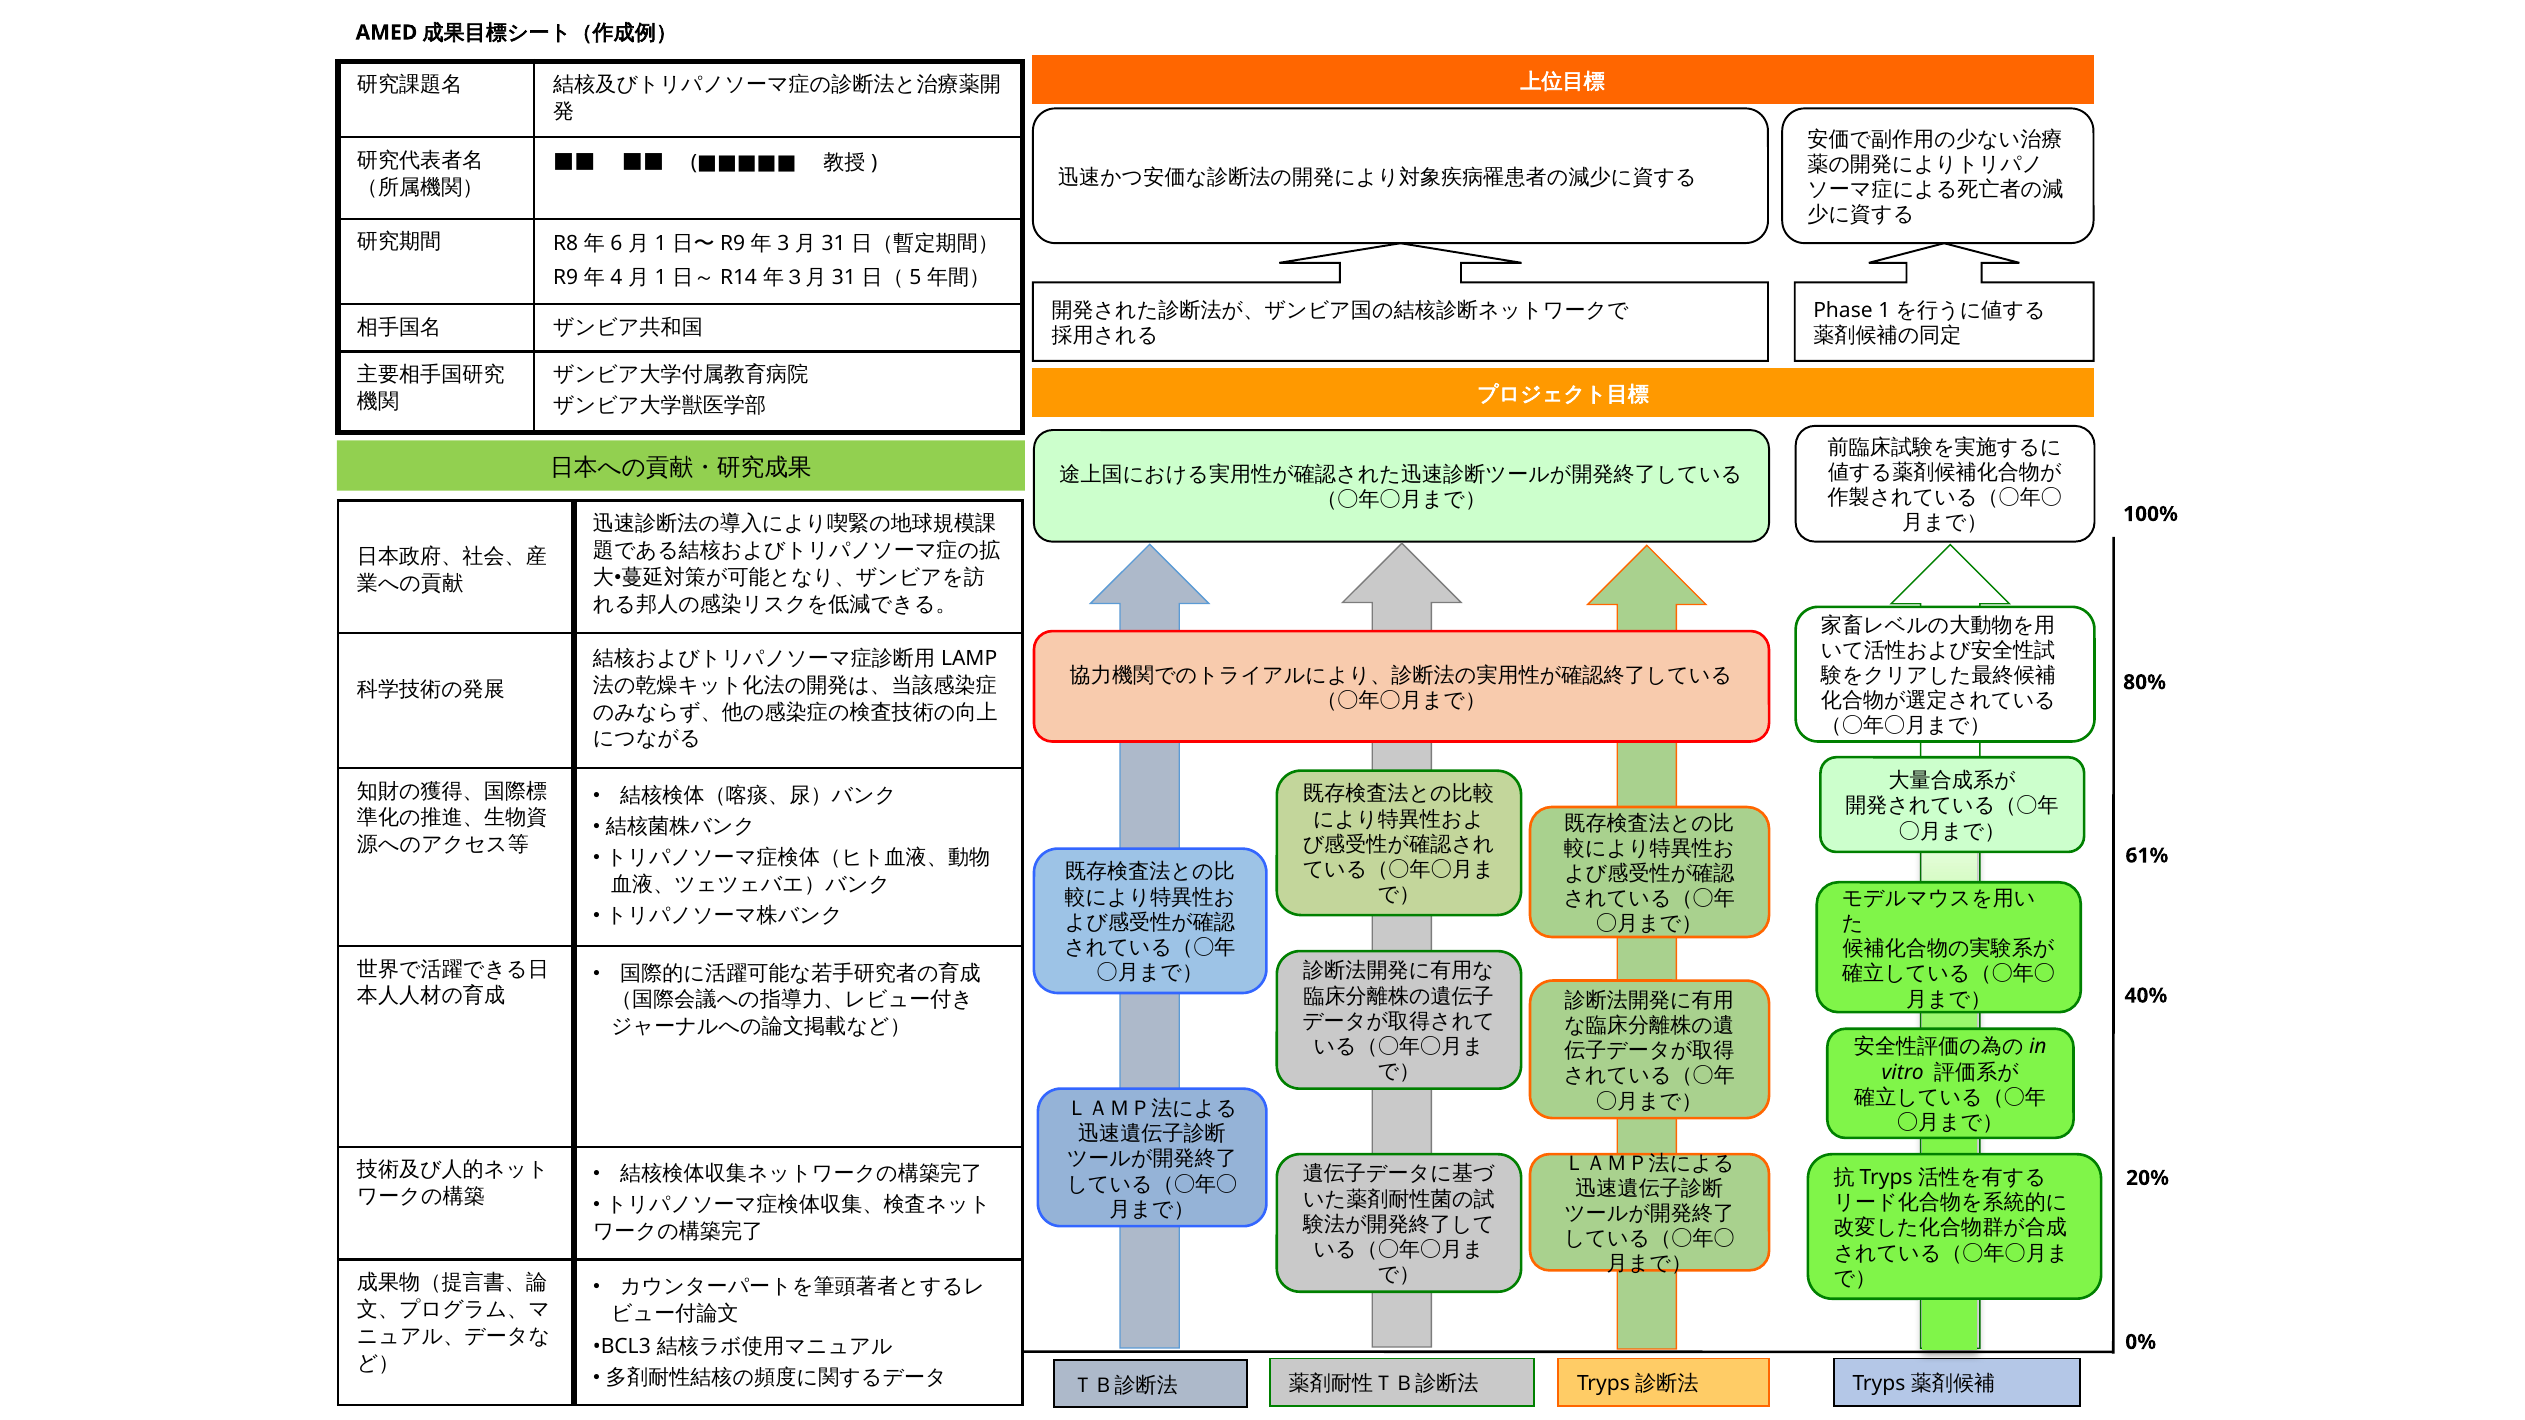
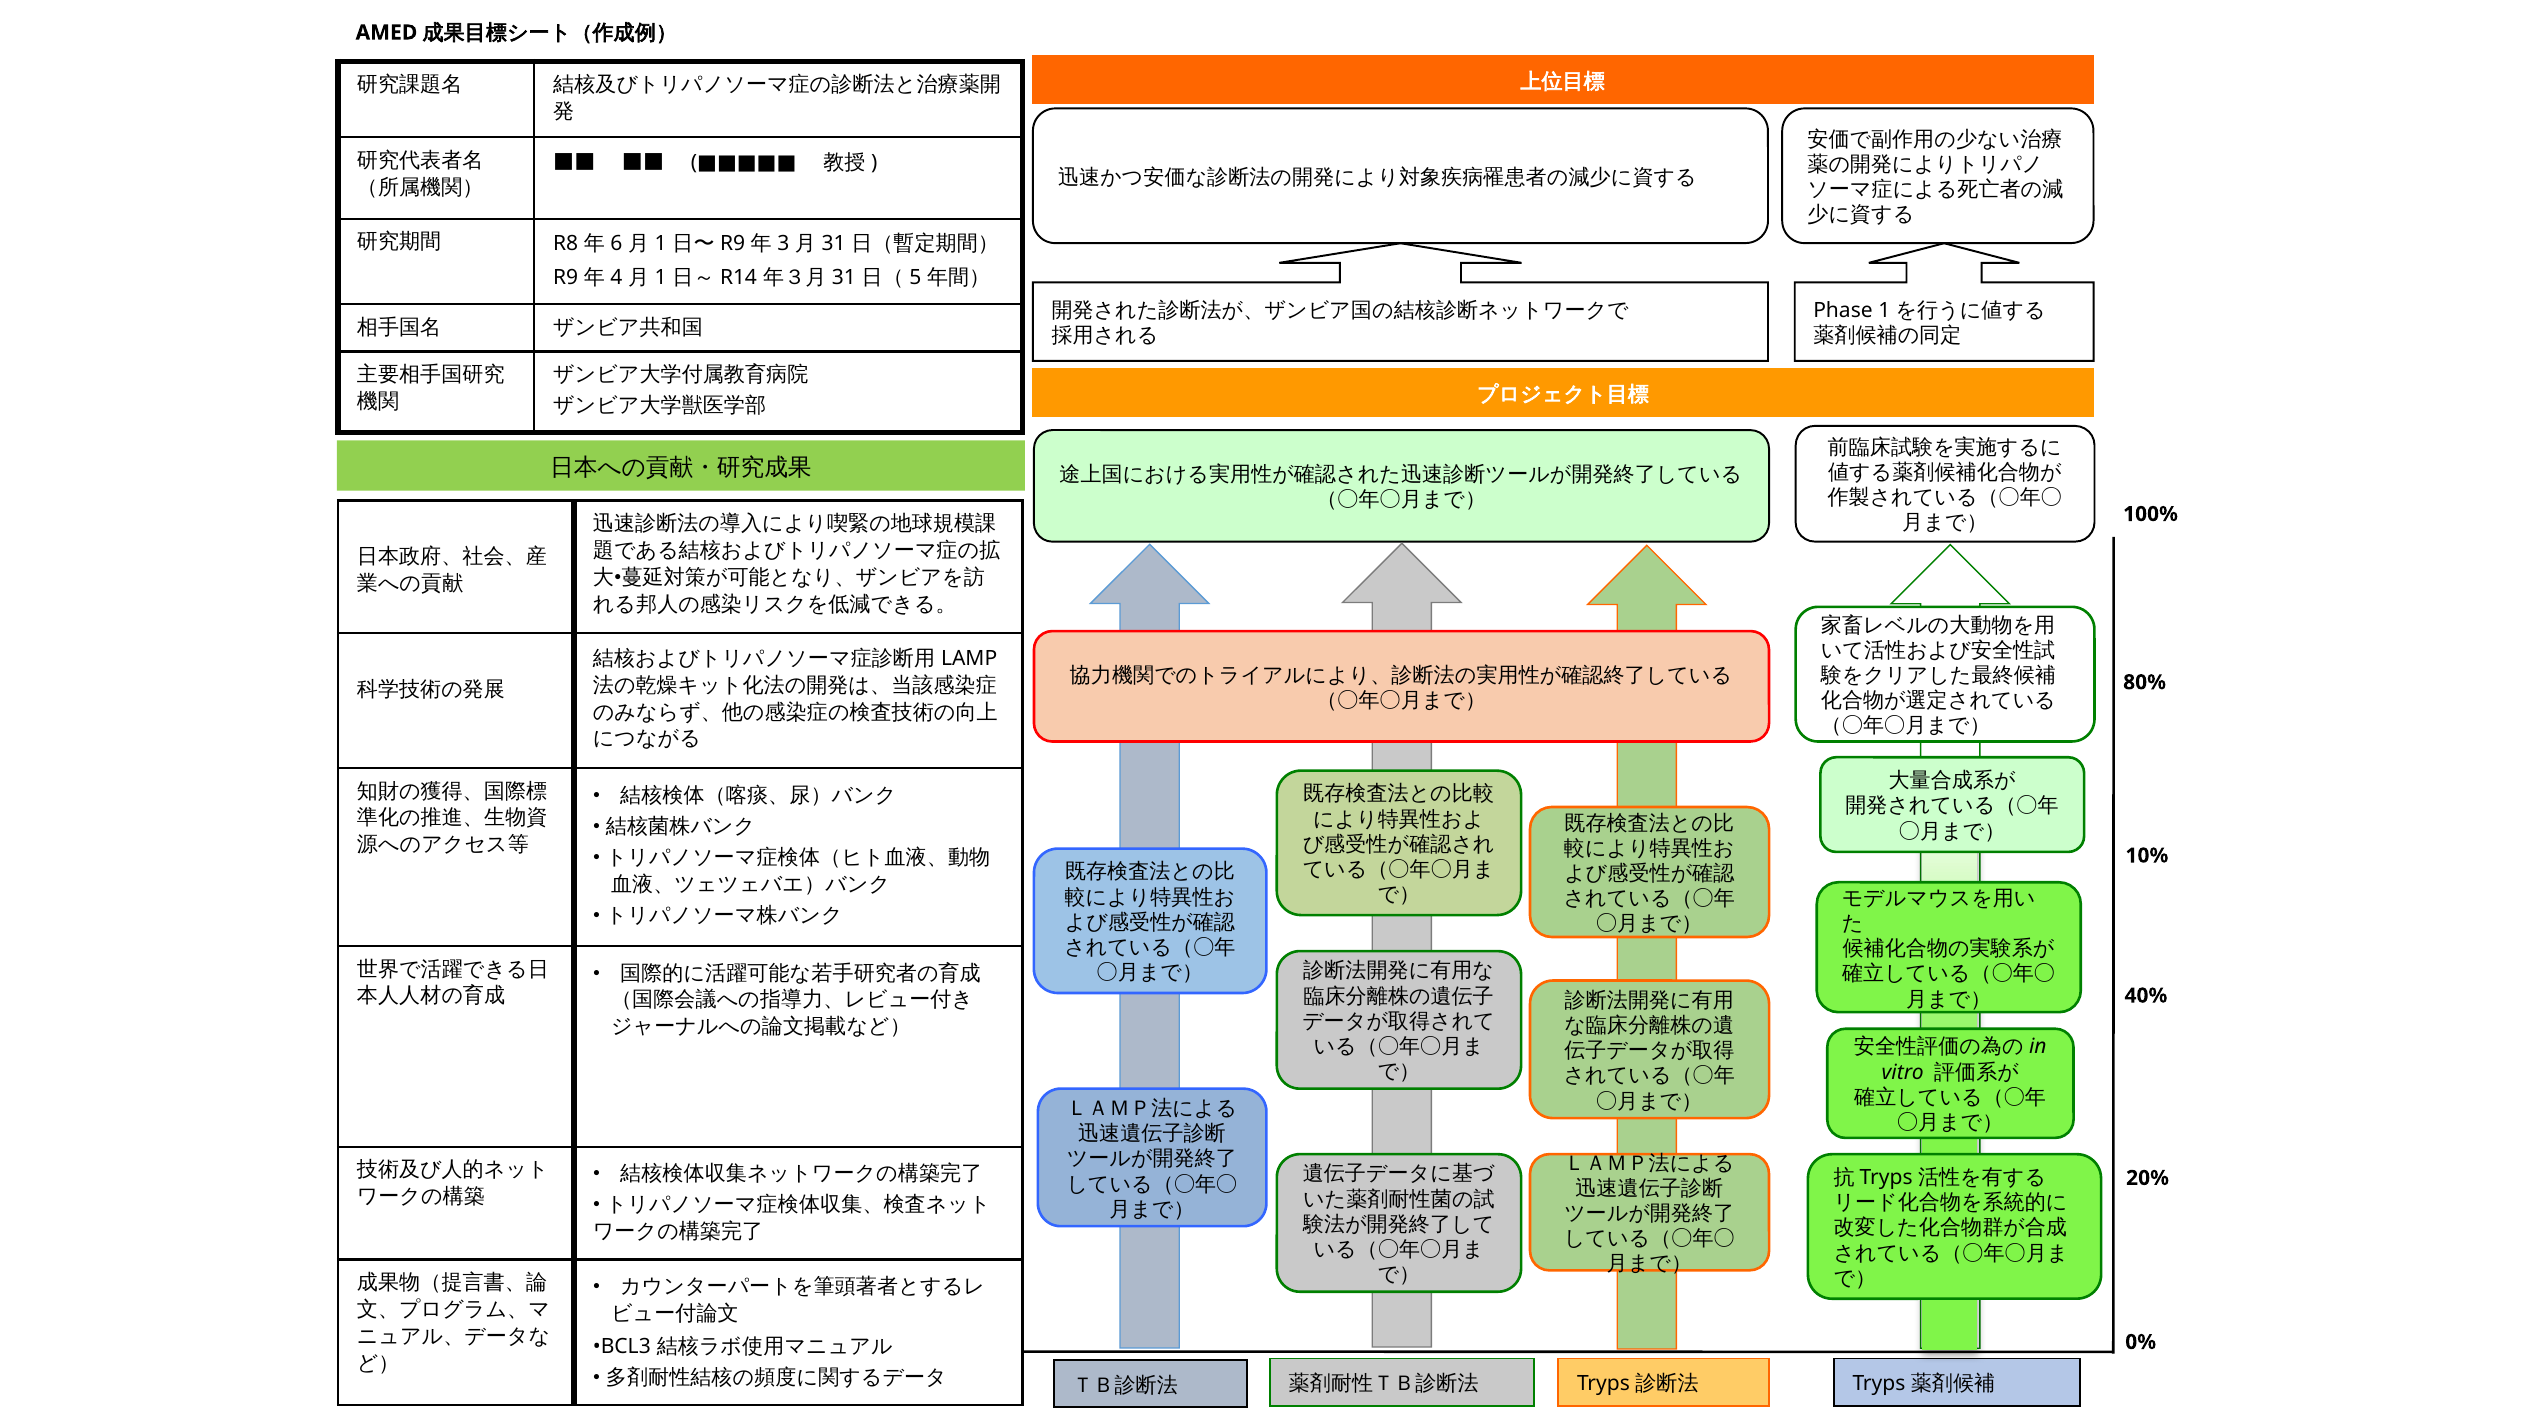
61%: 61% -> 10%
